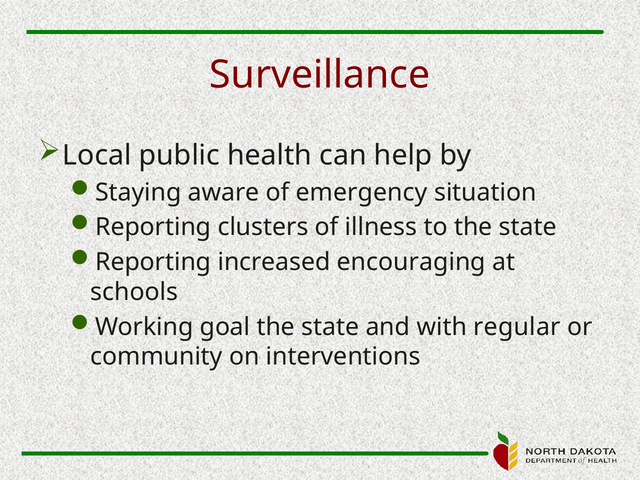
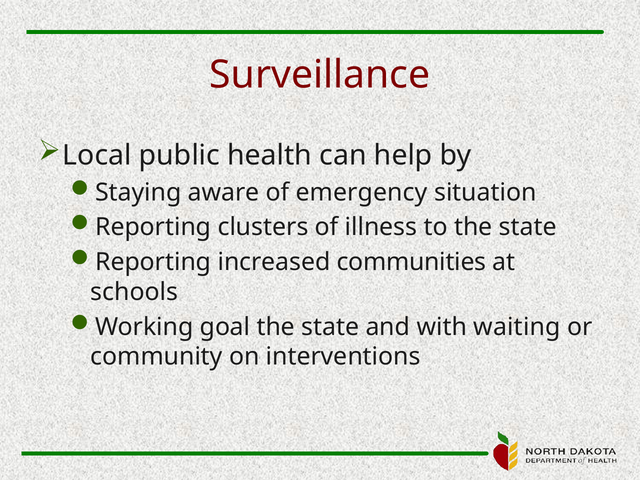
encouraging: encouraging -> communities
regular: regular -> waiting
